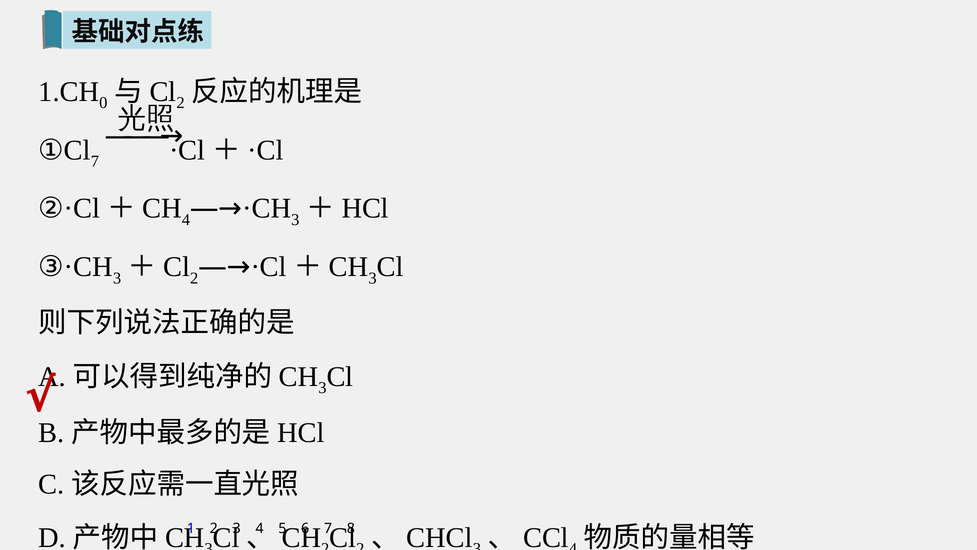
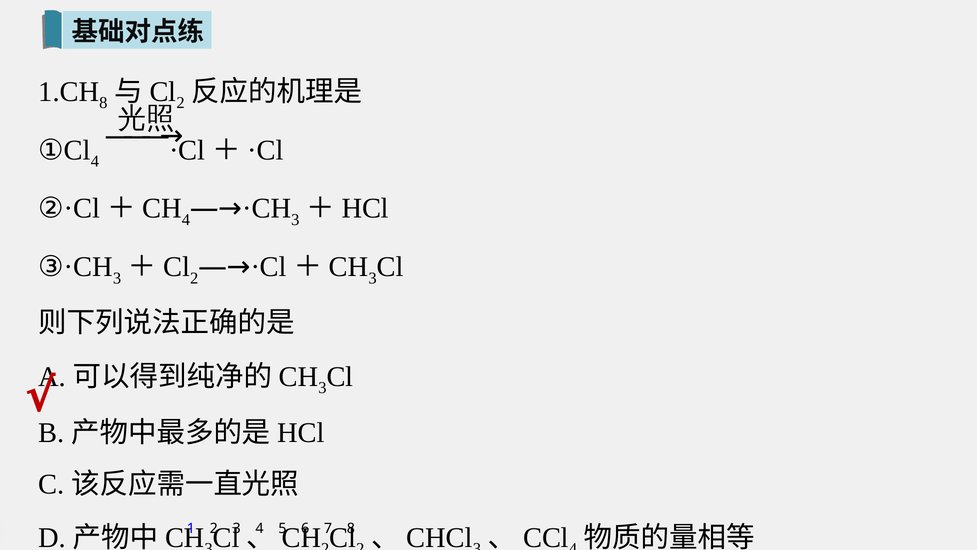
0 at (103, 103): 0 -> 8
7 at (95, 161): 7 -> 4
